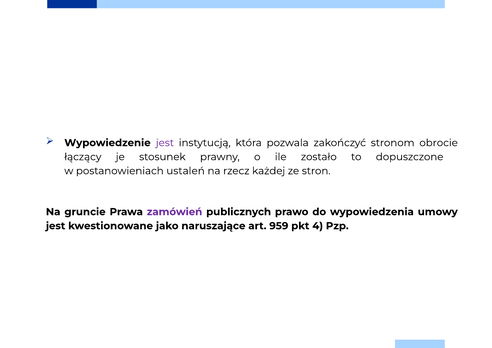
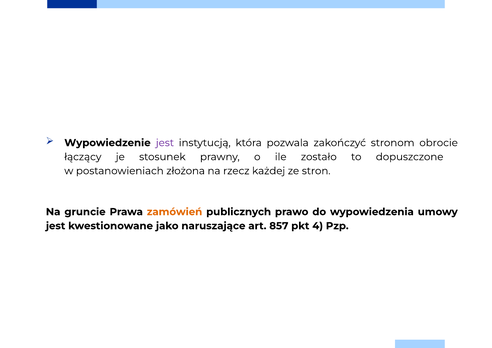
ustaleń: ustaleń -> złożona
zamówień colour: purple -> orange
959: 959 -> 857
